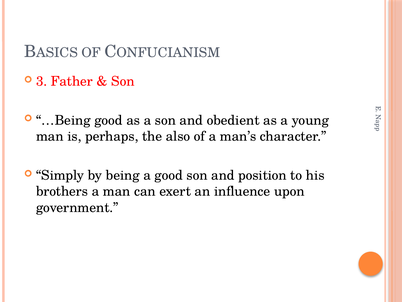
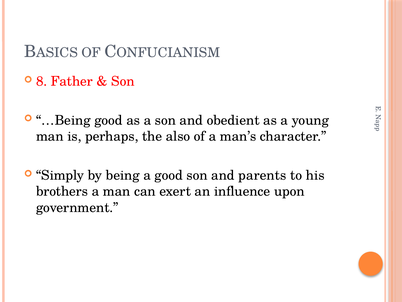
3: 3 -> 8
position: position -> parents
